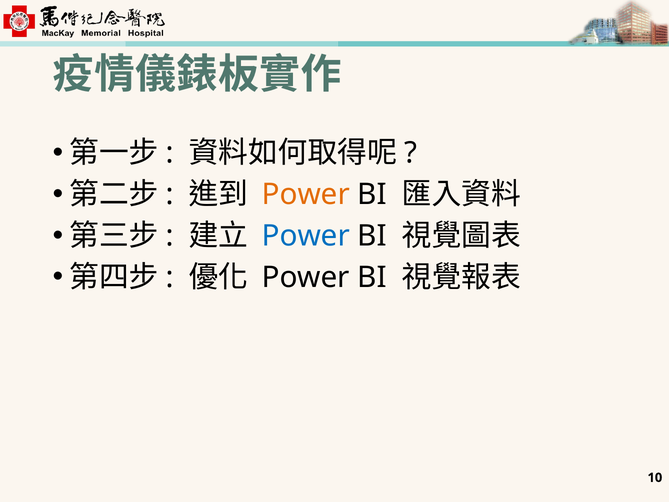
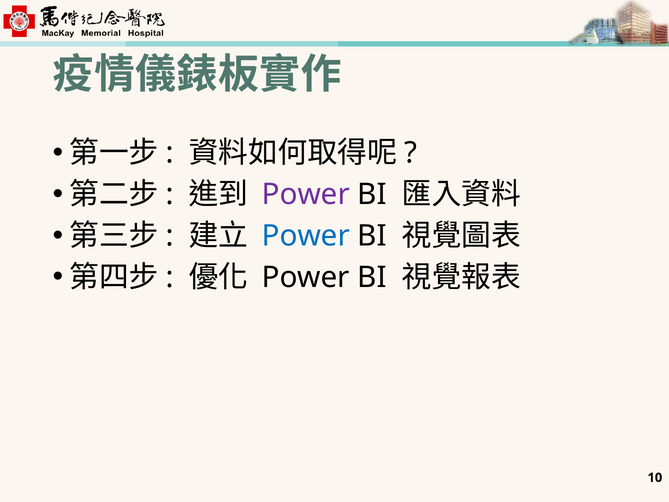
Power at (306, 194) colour: orange -> purple
